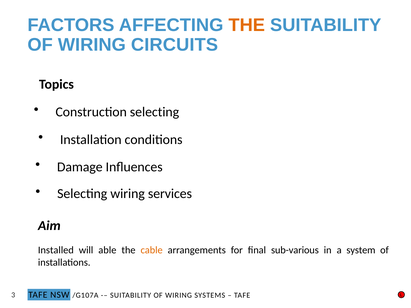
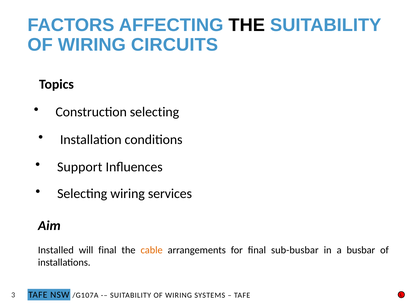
THE at (247, 25) colour: orange -> black
Damage: Damage -> Support
will able: able -> final
sub-various: sub-various -> sub-busbar
system: system -> busbar
